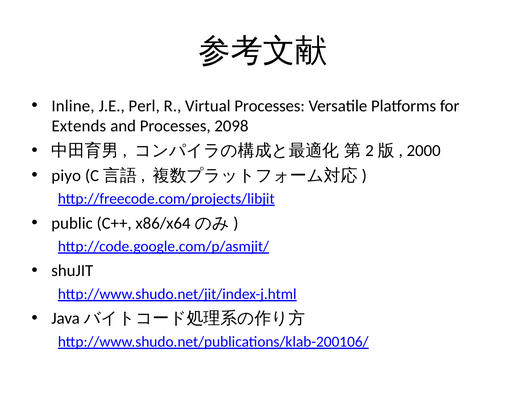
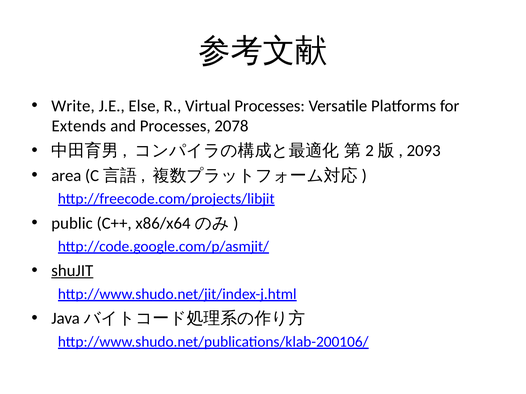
Inline: Inline -> Write
Perl: Perl -> Else
2098: 2098 -> 2078
2000: 2000 -> 2093
piyo: piyo -> area
shuJIT underline: none -> present
